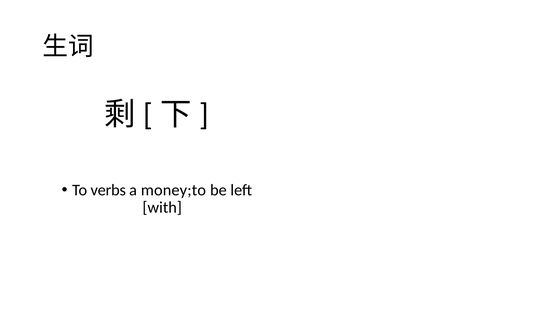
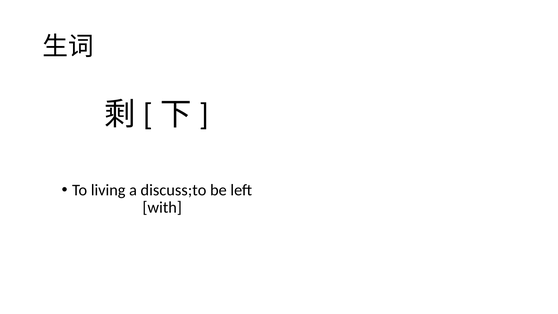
verbs: verbs -> living
money;to: money;to -> discuss;to
